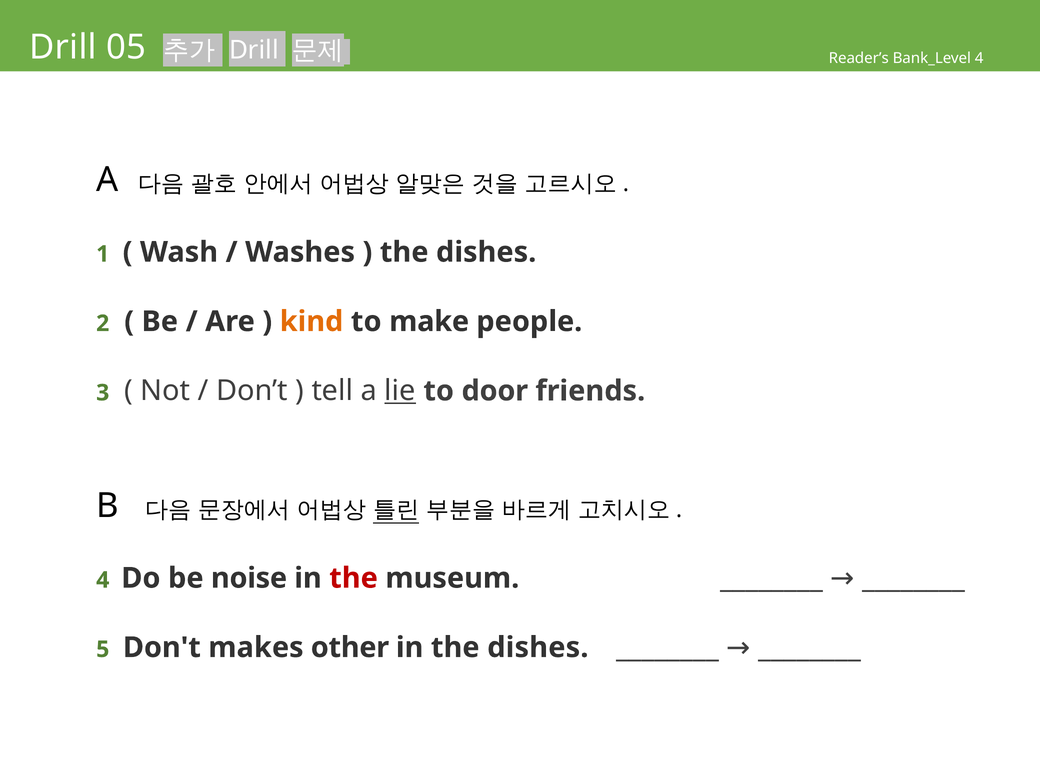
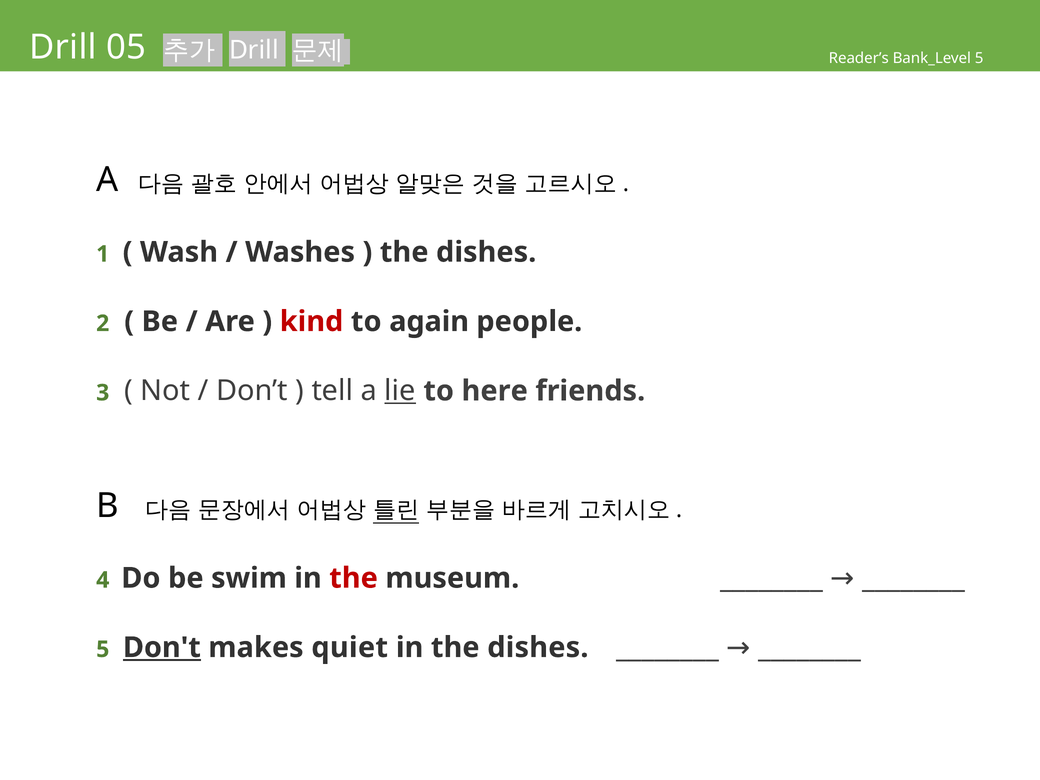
Bank_Level 4: 4 -> 5
kind colour: orange -> red
make: make -> again
door: door -> here
noise: noise -> swim
Don't underline: none -> present
other: other -> quiet
